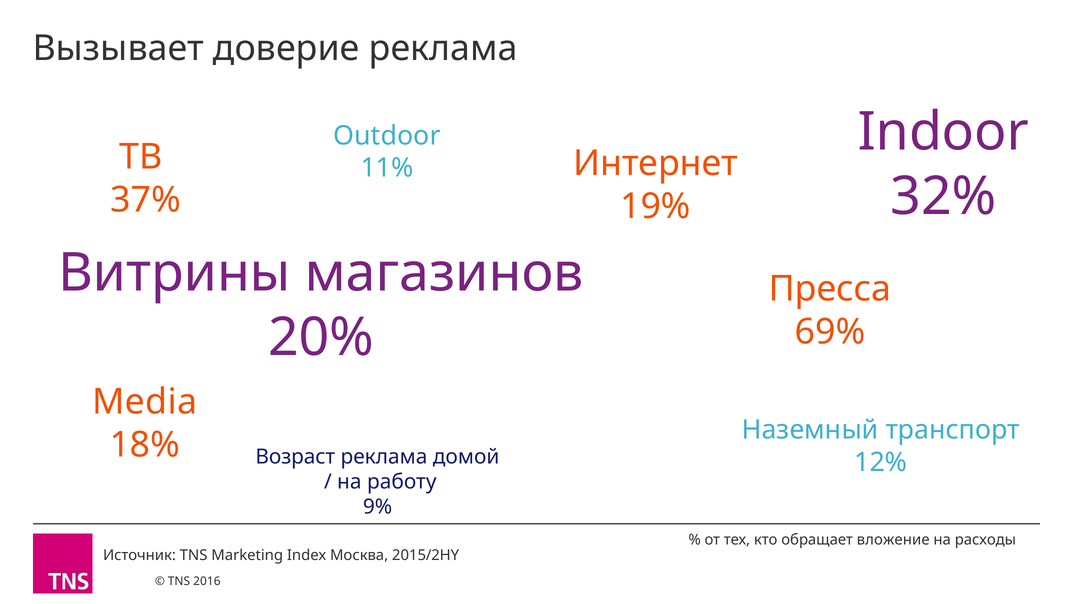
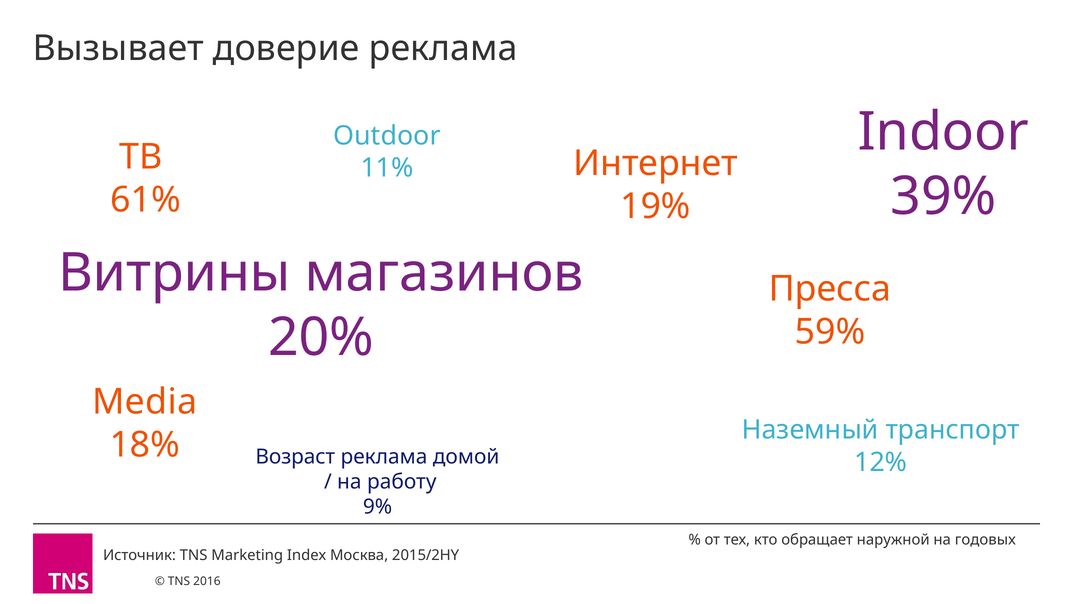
32%: 32% -> 39%
37%: 37% -> 61%
69%: 69% -> 59%
вложение: вложение -> наружной
расходы: расходы -> годовых
